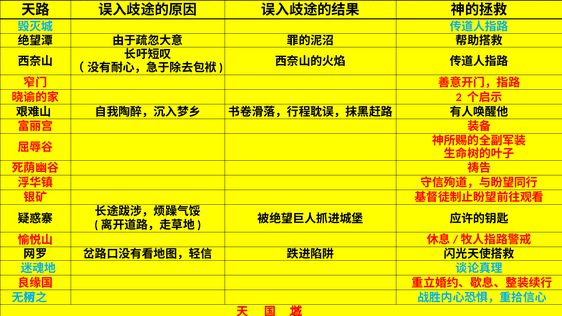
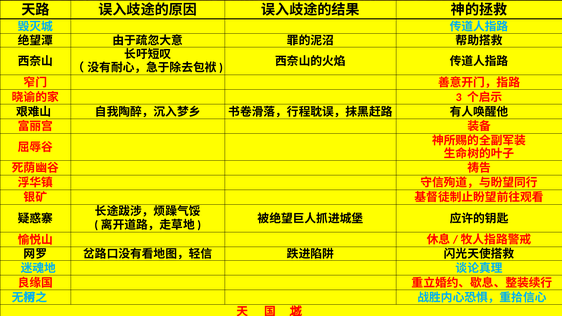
2: 2 -> 3
